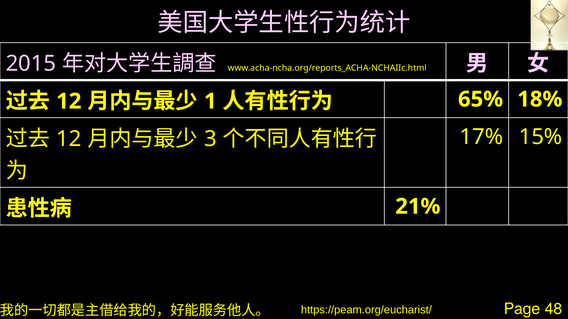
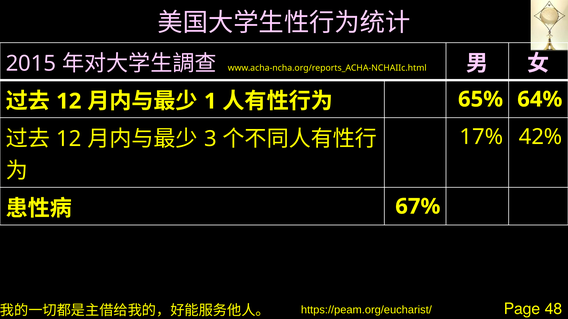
18%: 18% -> 64%
15%: 15% -> 42%
21%: 21% -> 67%
